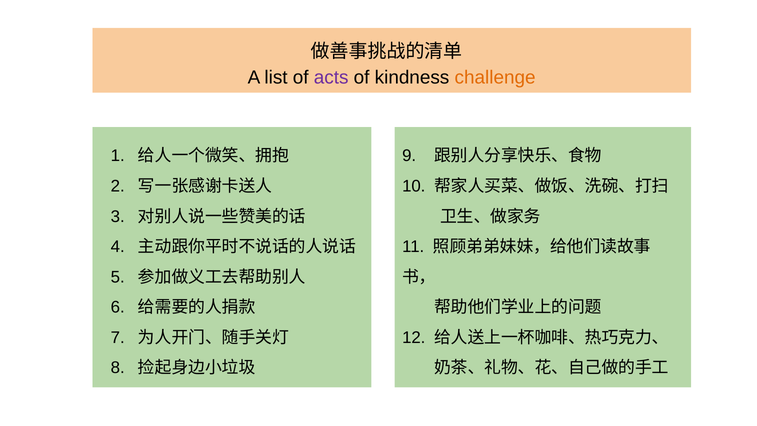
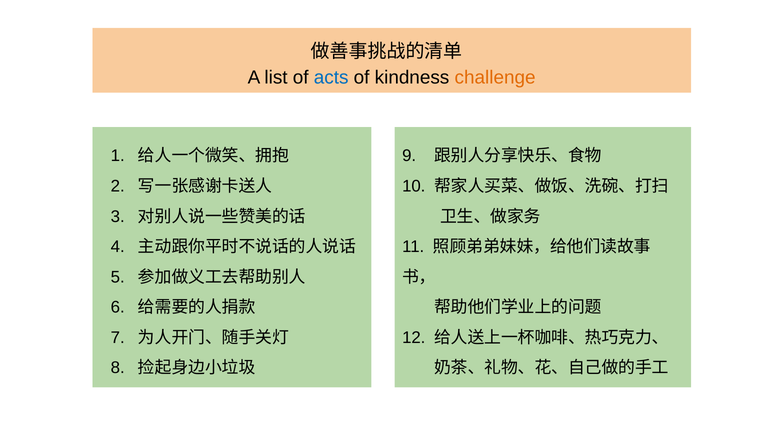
acts colour: purple -> blue
